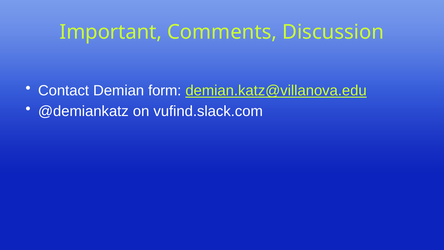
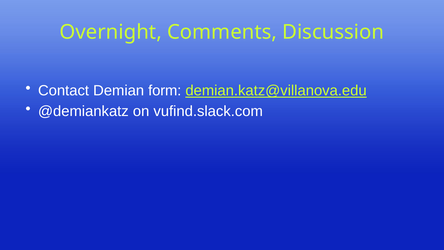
Important: Important -> Overnight
